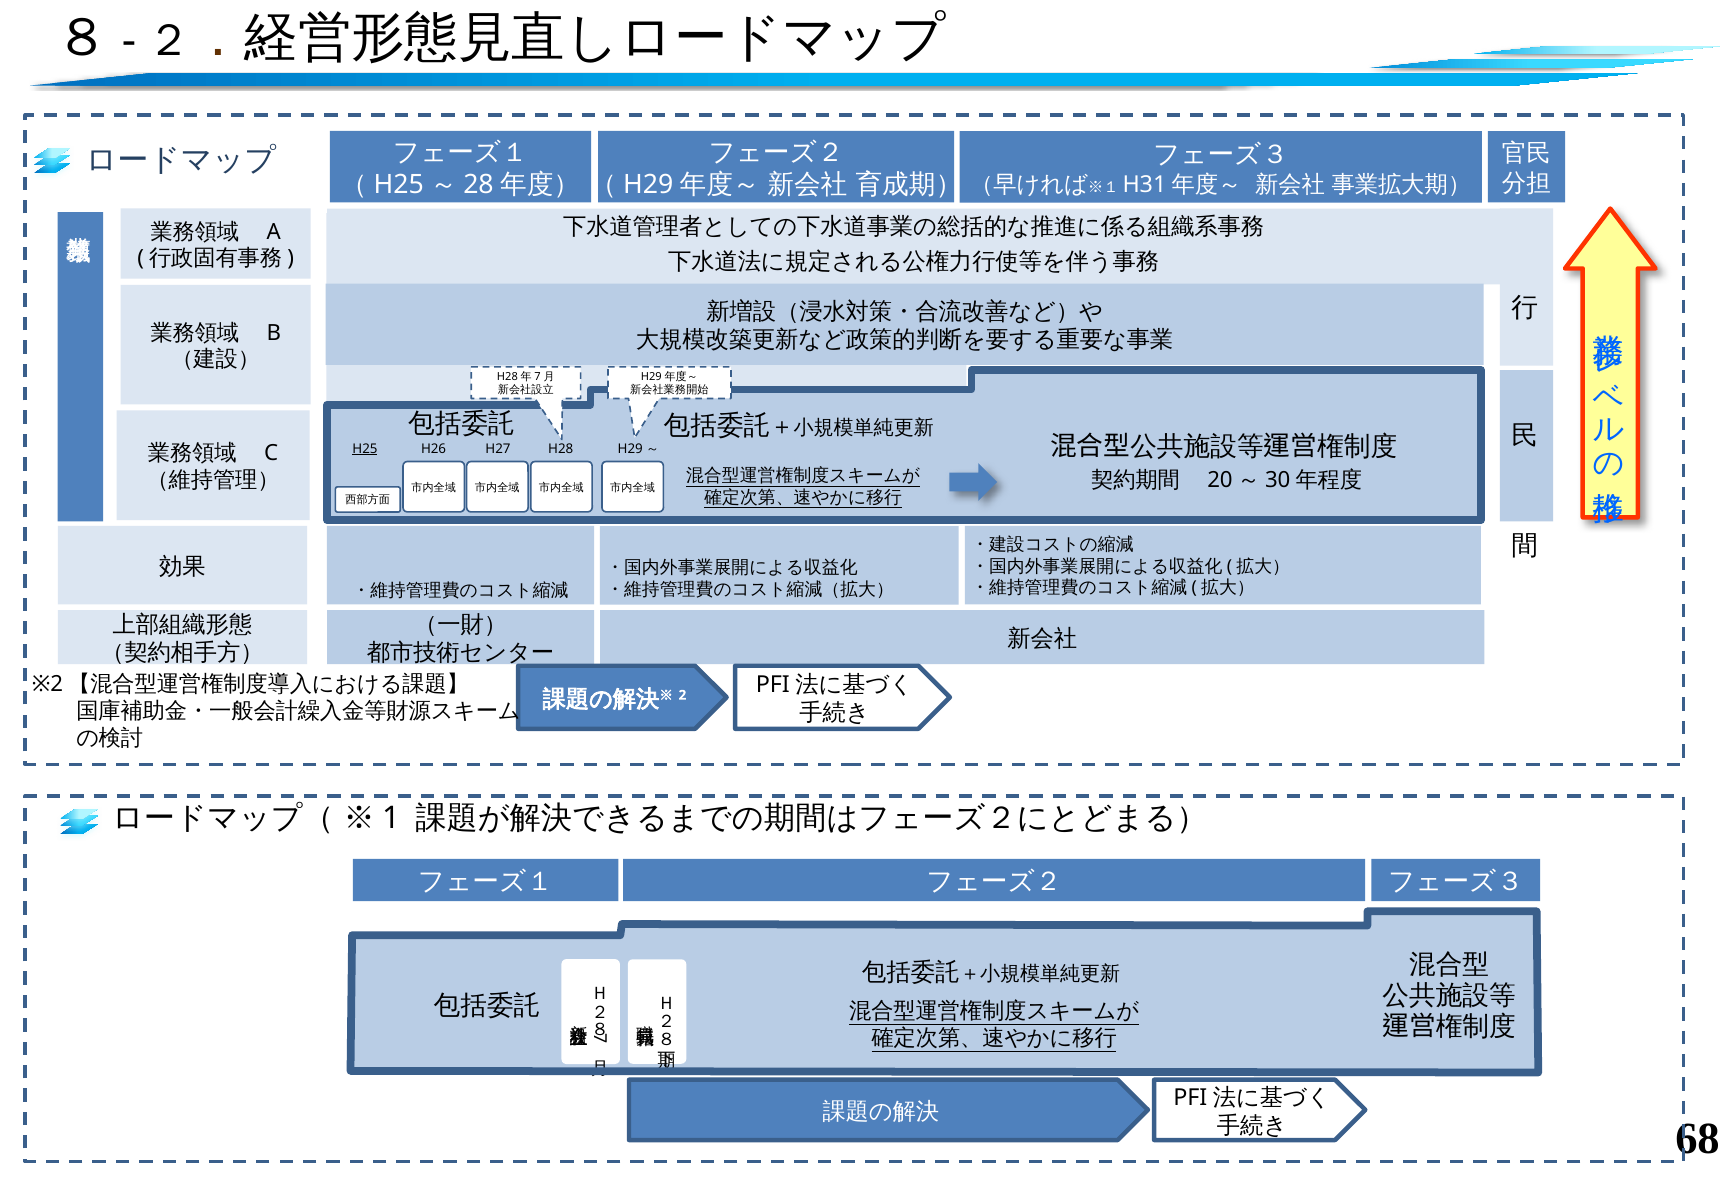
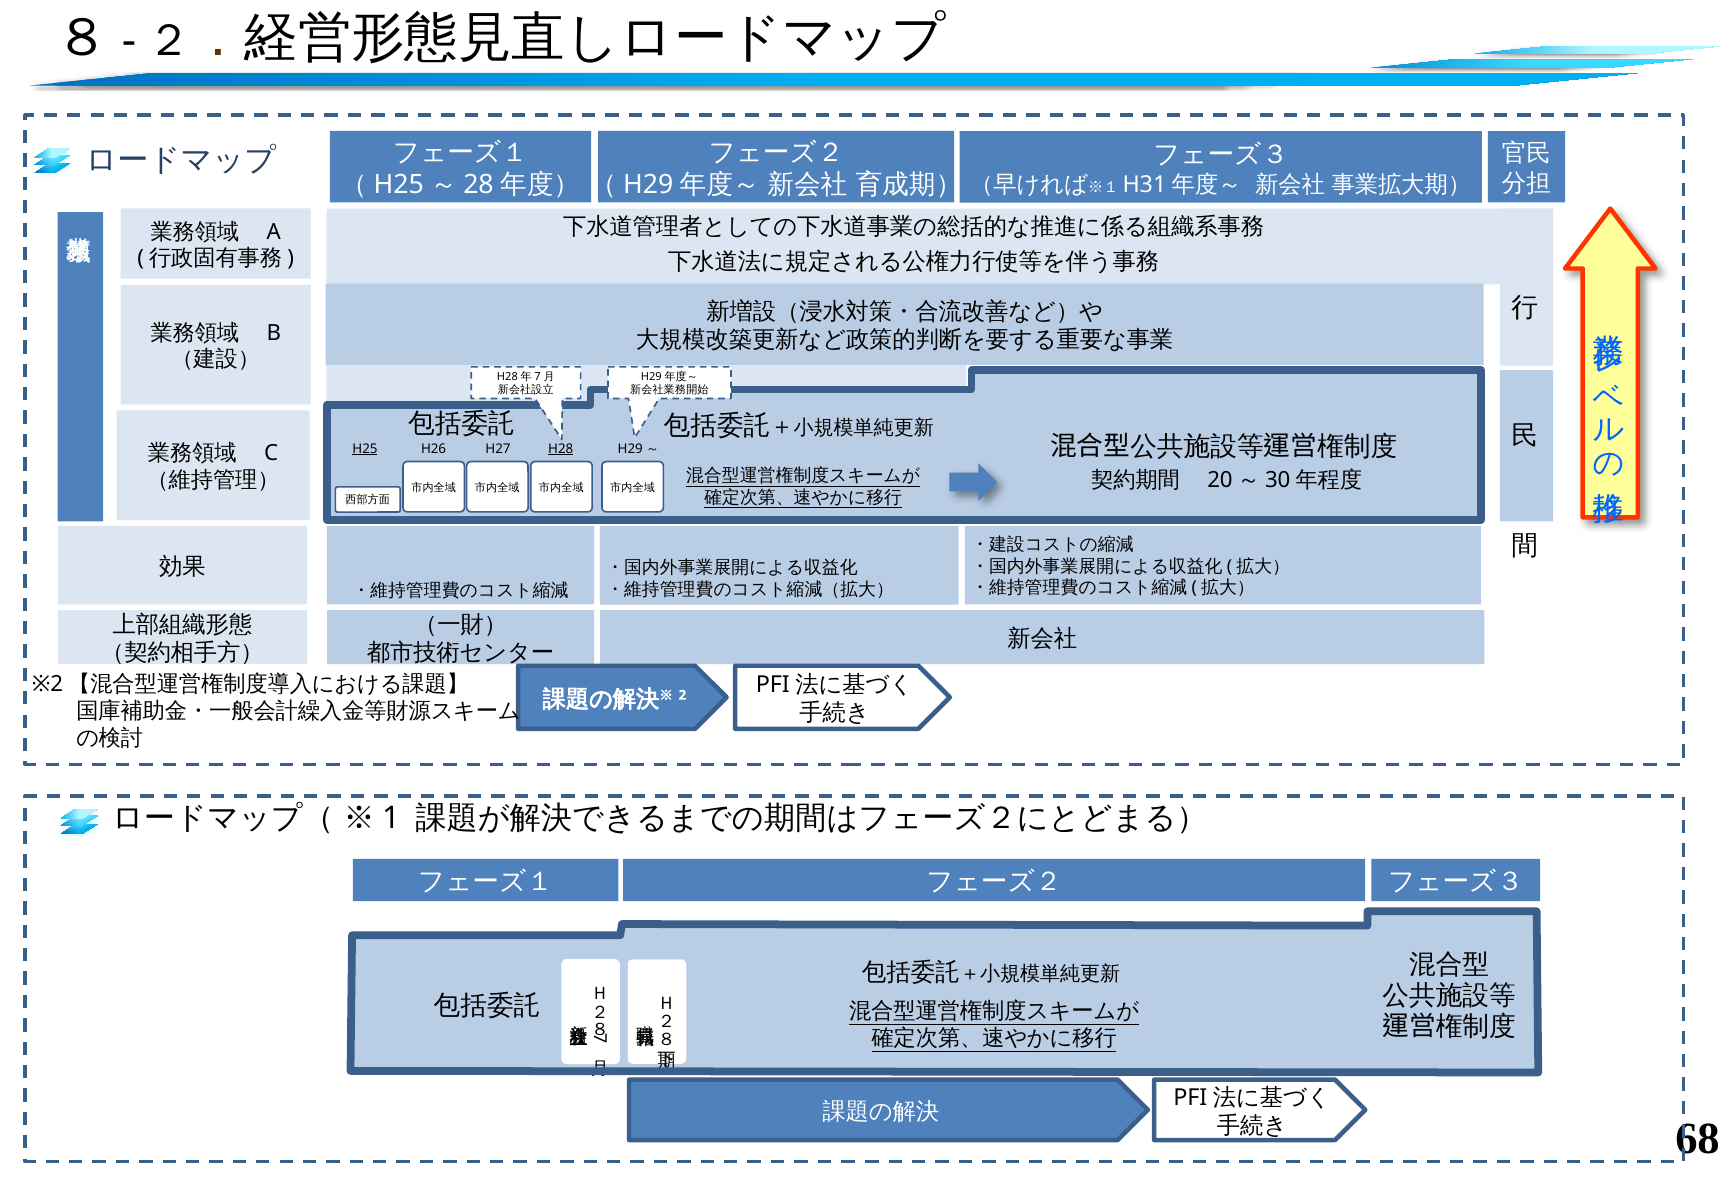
H28 underline: none -> present
